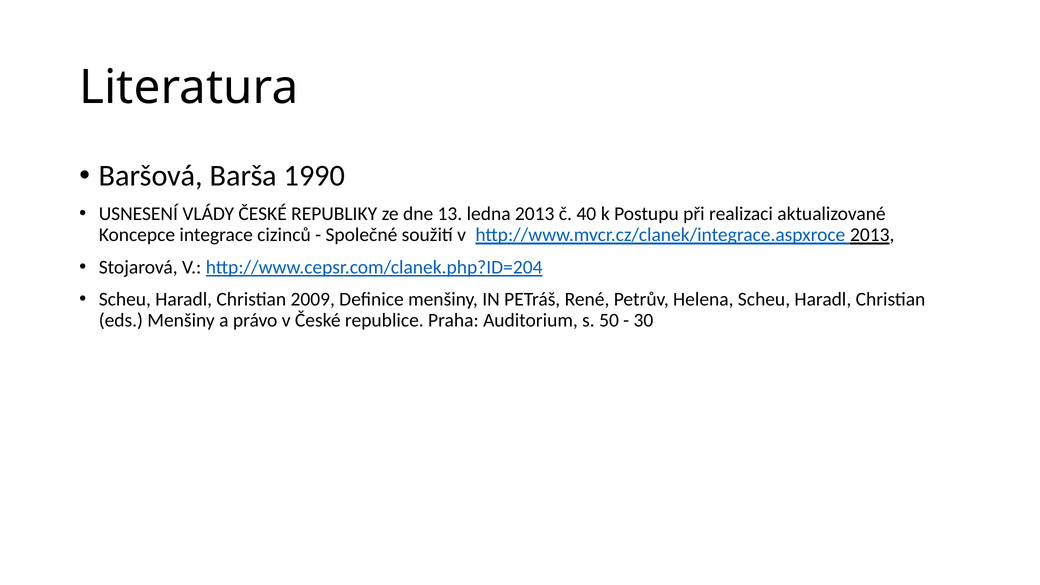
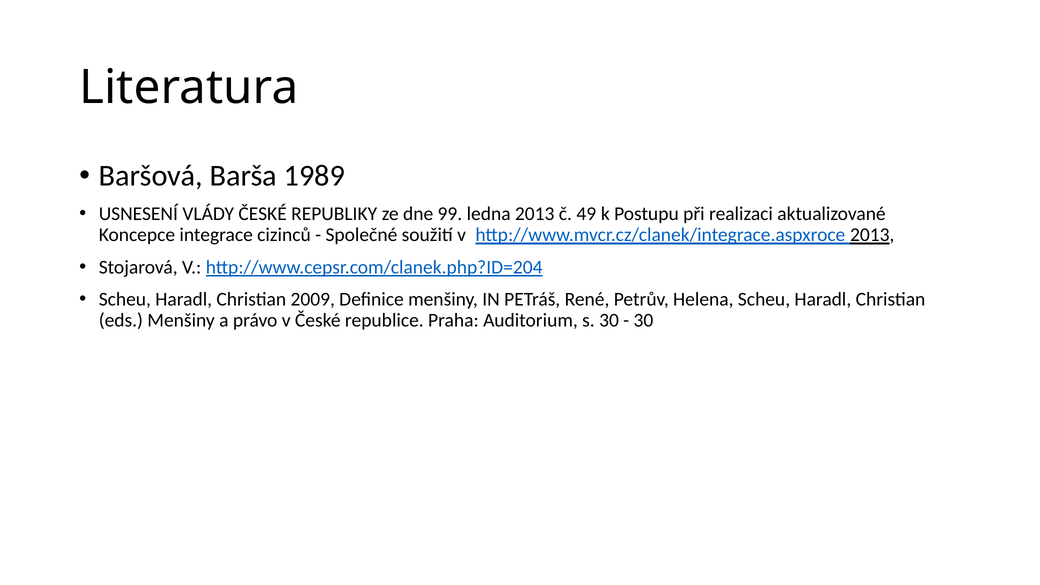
1990: 1990 -> 1989
13: 13 -> 99
40: 40 -> 49
s 50: 50 -> 30
